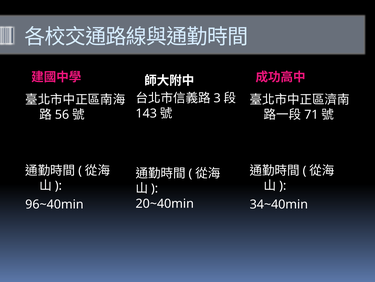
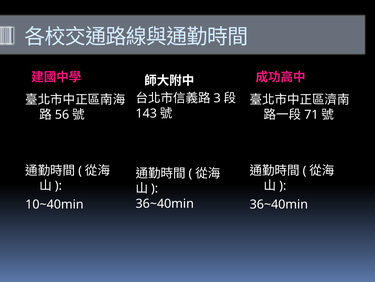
20~40min at (165, 203): 20~40min -> 36~40min
96~40min: 96~40min -> 10~40min
34~40min at (279, 204): 34~40min -> 36~40min
